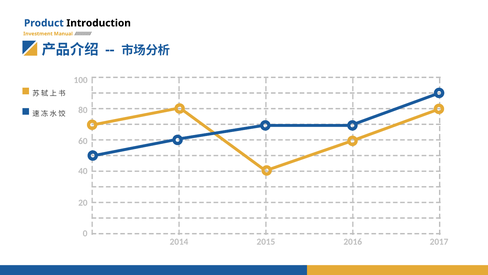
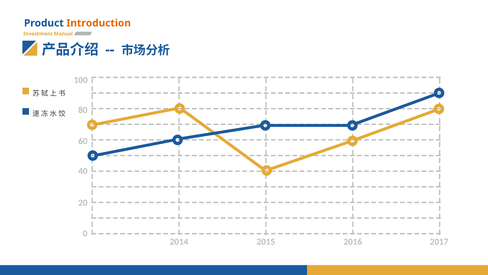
Introduction colour: black -> orange
